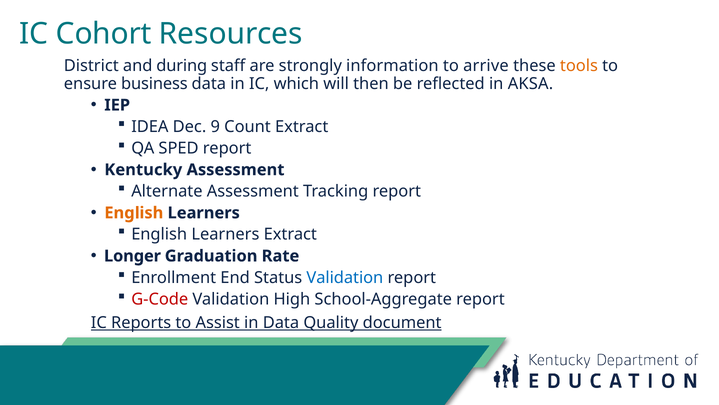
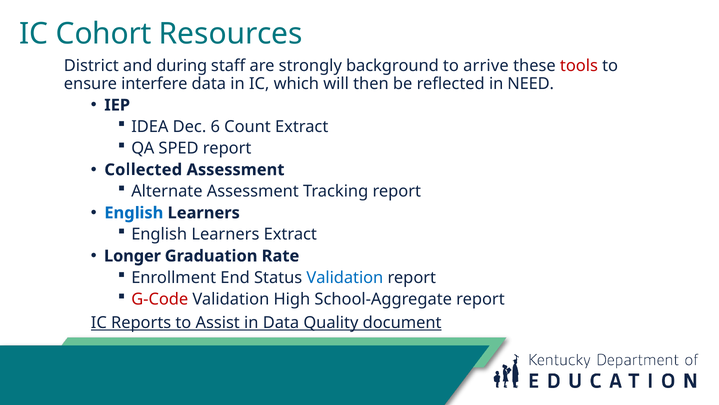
information: information -> background
tools colour: orange -> red
business: business -> interfere
AKSA: AKSA -> NEED
9: 9 -> 6
Kentucky: Kentucky -> Collected
English at (134, 213) colour: orange -> blue
